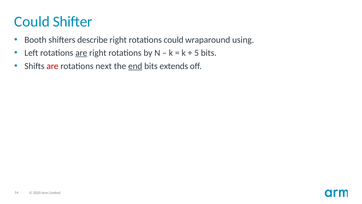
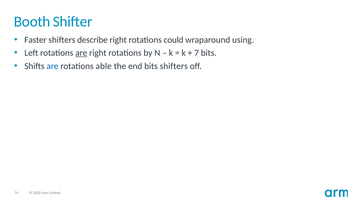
Could at (32, 22): Could -> Booth
Booth: Booth -> Faster
5: 5 -> 7
are at (52, 66) colour: red -> blue
next: next -> able
end underline: present -> none
bits extends: extends -> shifters
